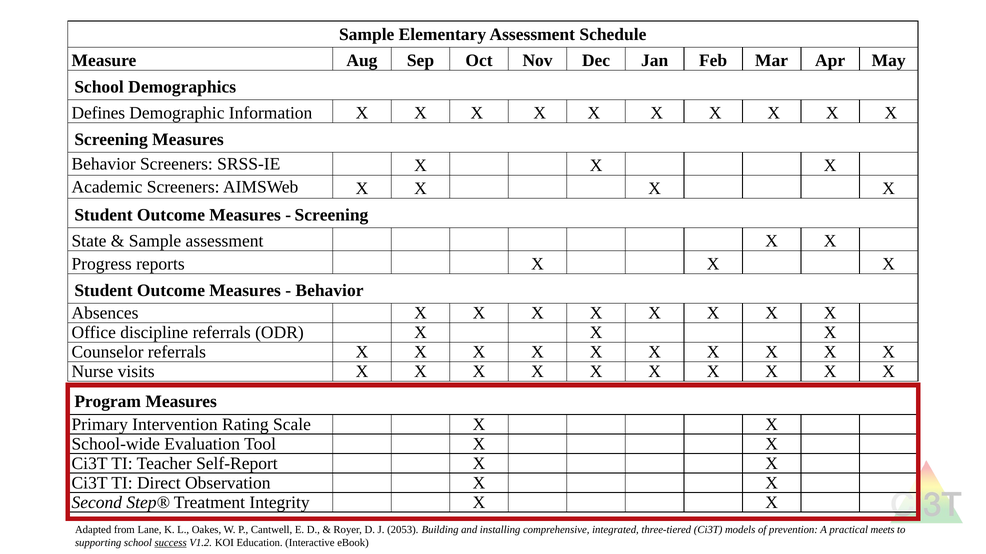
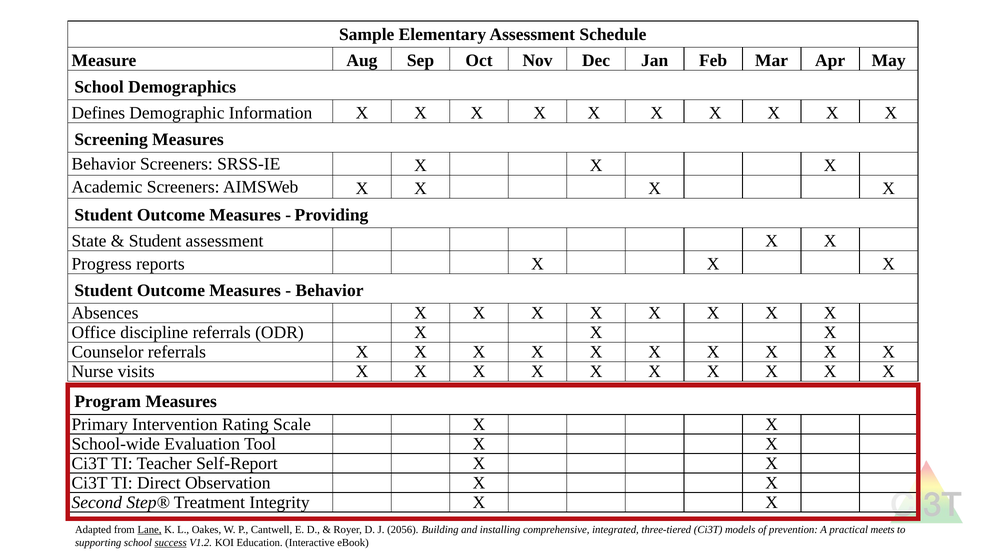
Screening at (331, 215): Screening -> Providing
Sample at (155, 241): Sample -> Student
Lane underline: none -> present
2053: 2053 -> 2056
